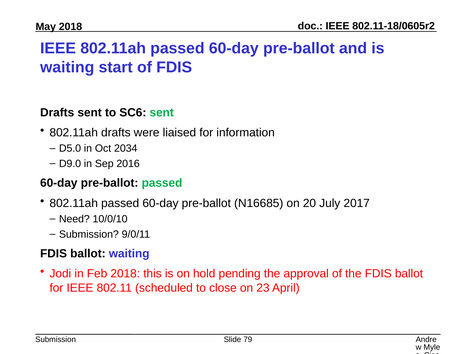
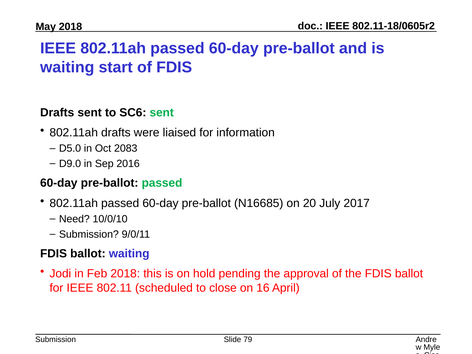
2034: 2034 -> 2083
23: 23 -> 16
